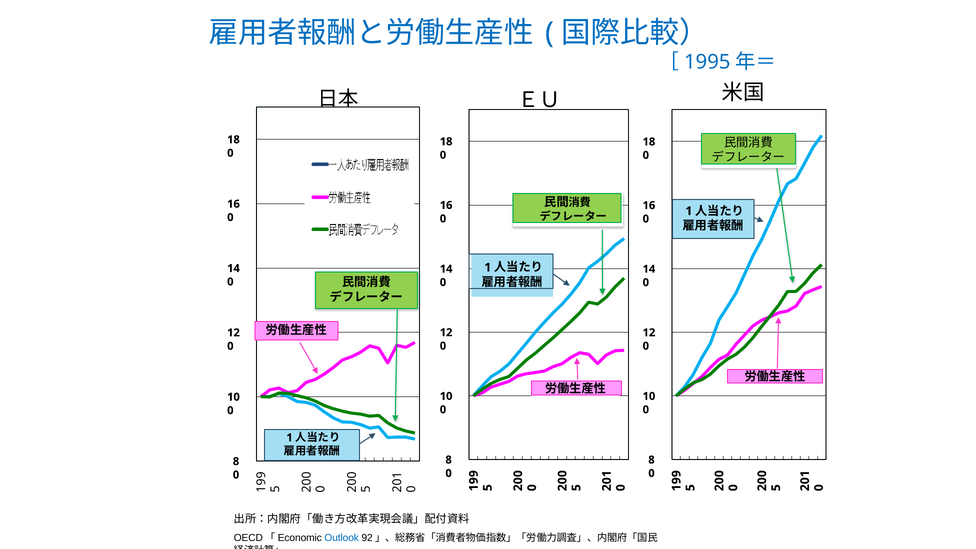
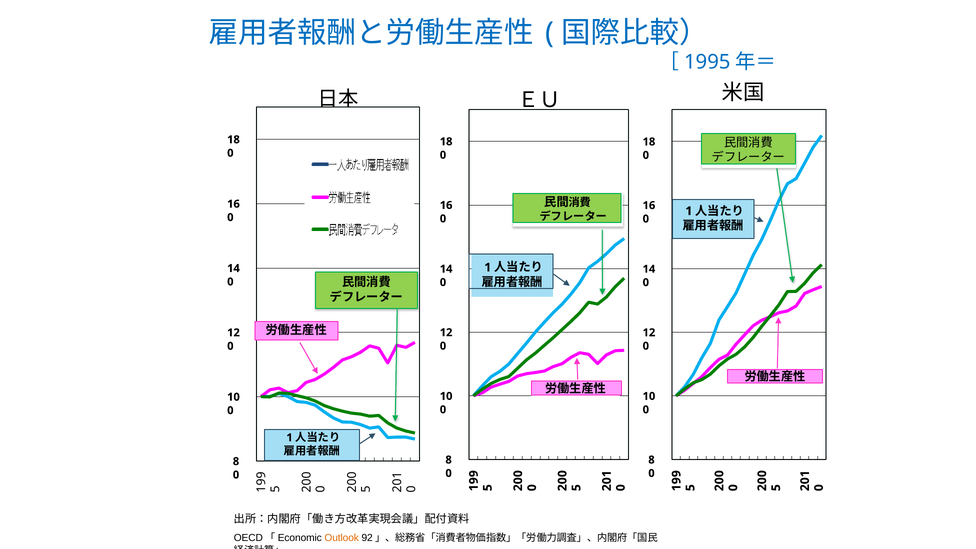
Outlook colour: blue -> orange
